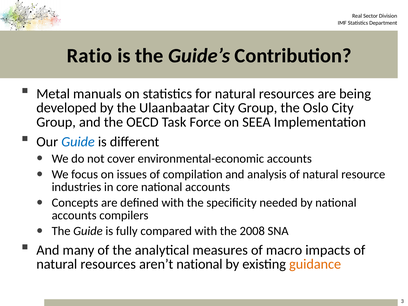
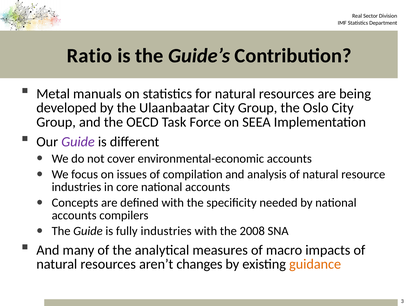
Guide at (78, 142) colour: blue -> purple
fully compared: compared -> industries
aren’t national: national -> changes
